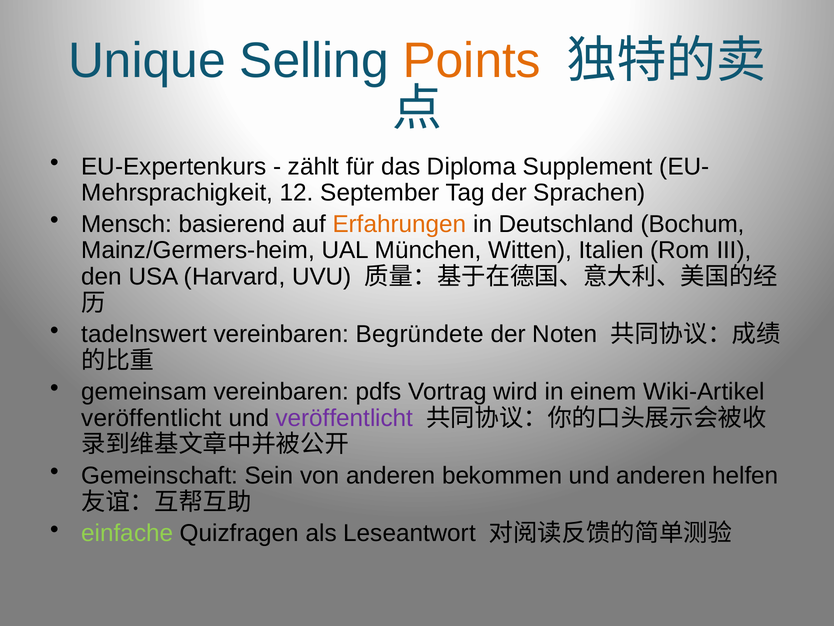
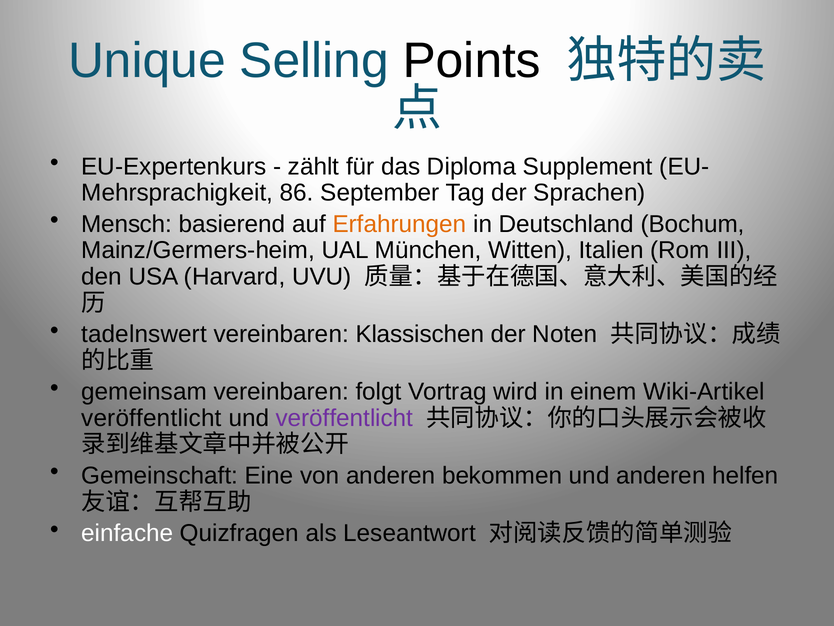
Points colour: orange -> black
12: 12 -> 86
Begründete: Begründete -> Klassischen
pdfs: pdfs -> folgt
Sein: Sein -> Eine
einfache colour: light green -> white
